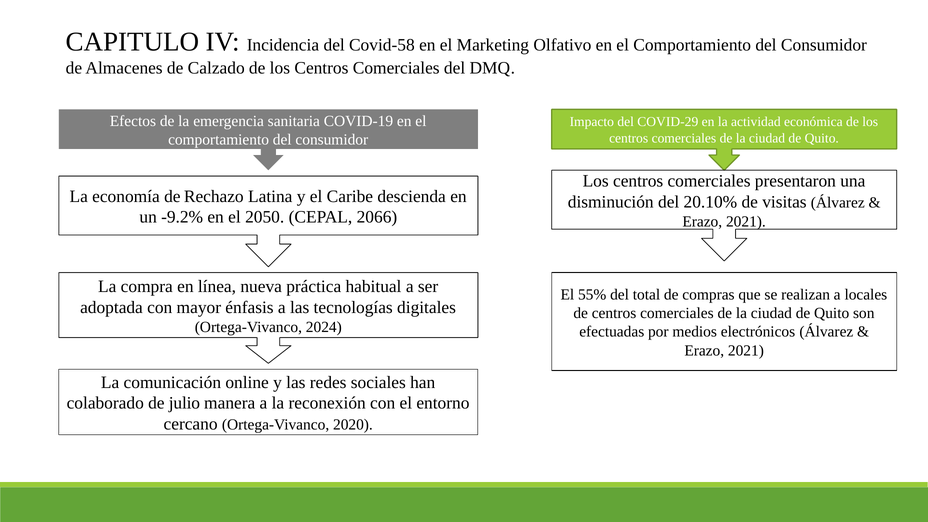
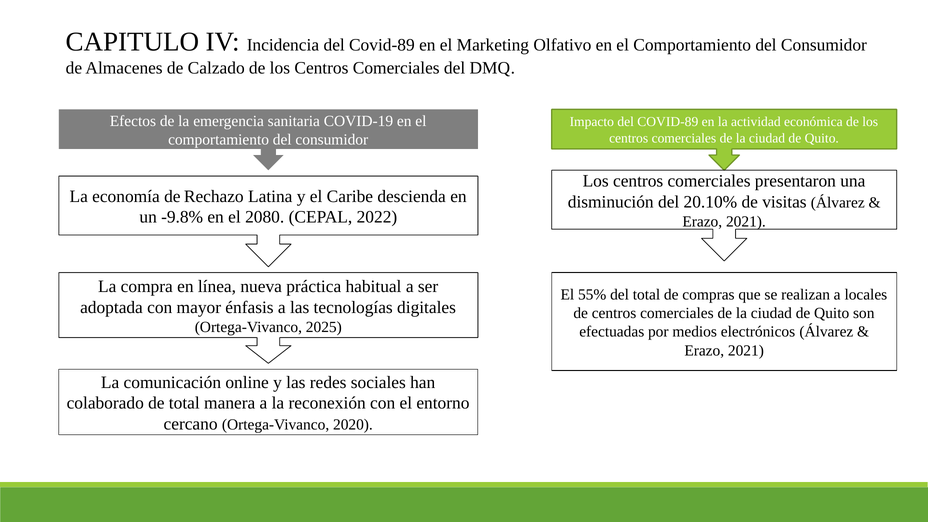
Incidencia del Covid-58: Covid-58 -> Covid-89
Impacto del COVID-29: COVID-29 -> COVID-89
-9.2%: -9.2% -> -9.8%
2050: 2050 -> 2080
2066: 2066 -> 2022
2024: 2024 -> 2025
de julio: julio -> total
